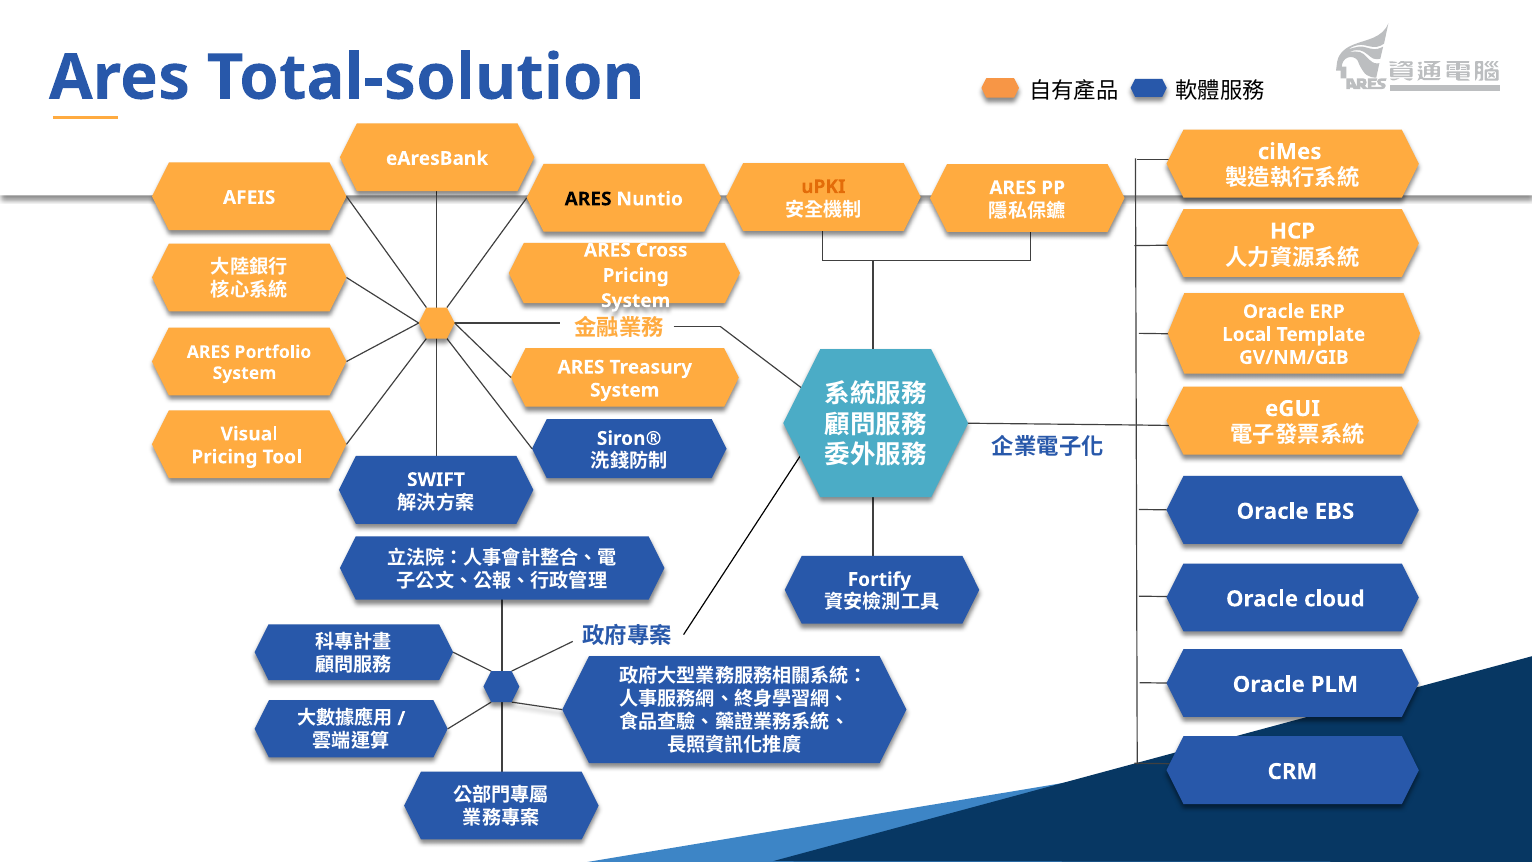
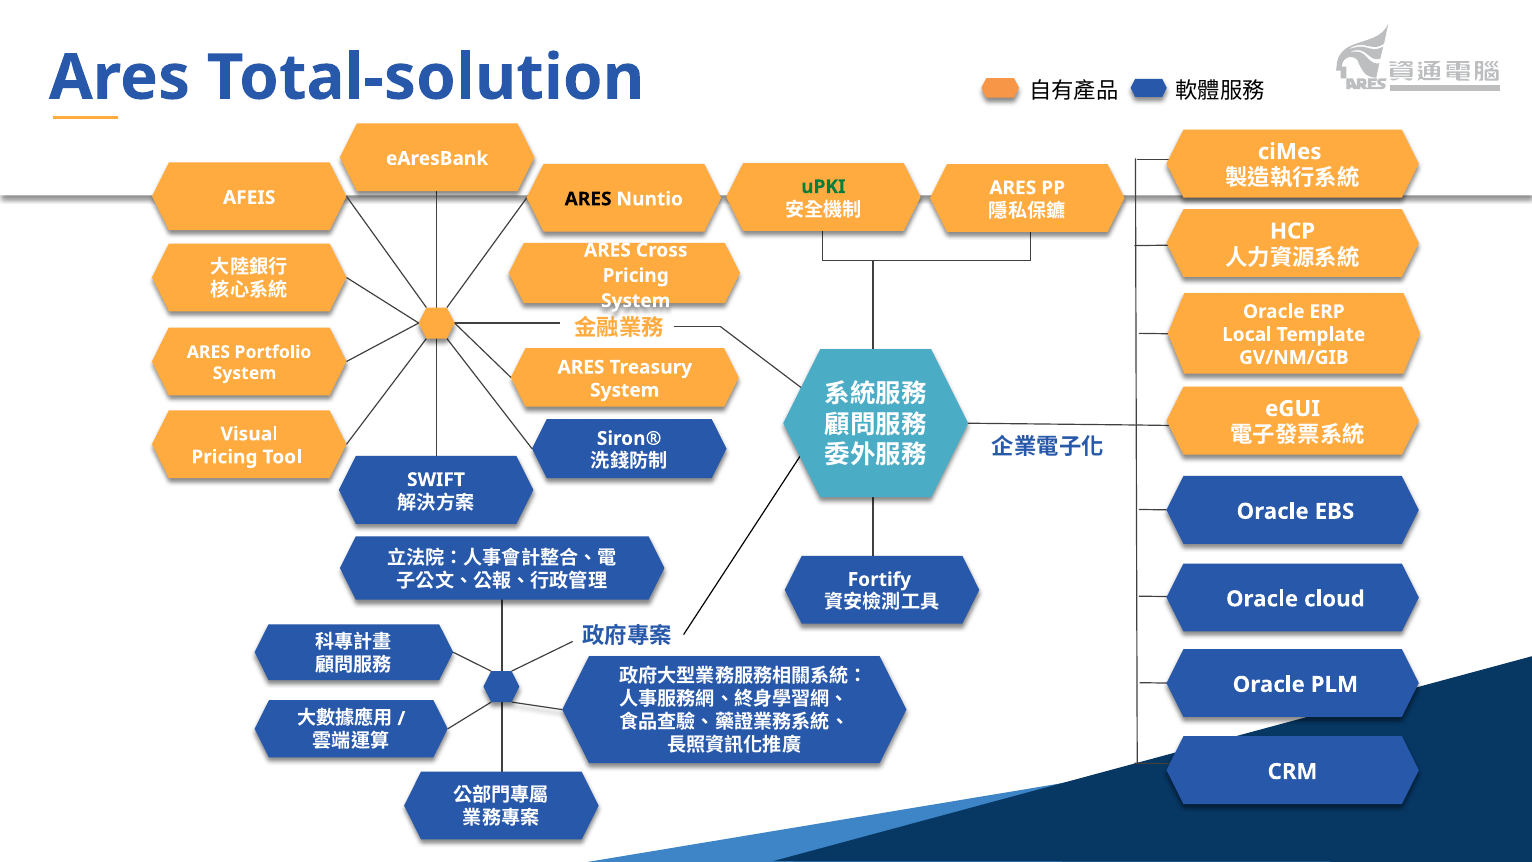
uPKI colour: orange -> green
